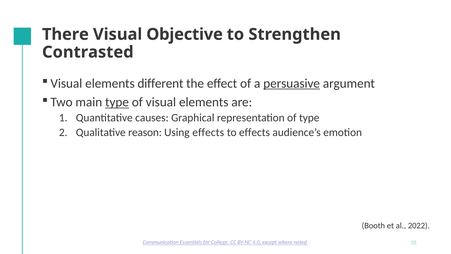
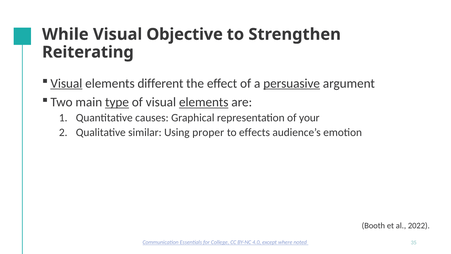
There: There -> While
Contrasted: Contrasted -> Reiterating
Visual at (66, 83) underline: none -> present
elements at (204, 102) underline: none -> present
of type: type -> your
reason: reason -> similar
Using effects: effects -> proper
